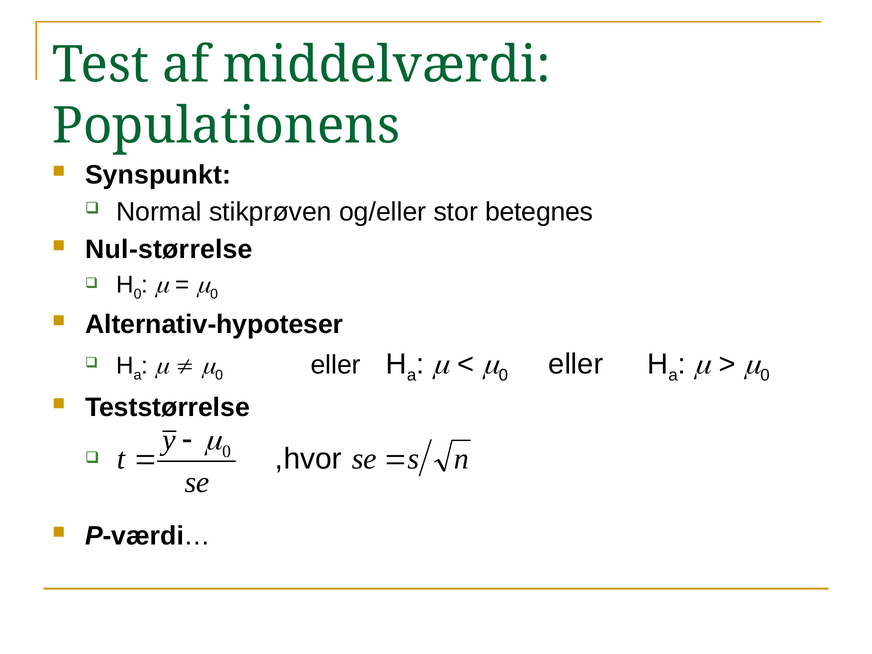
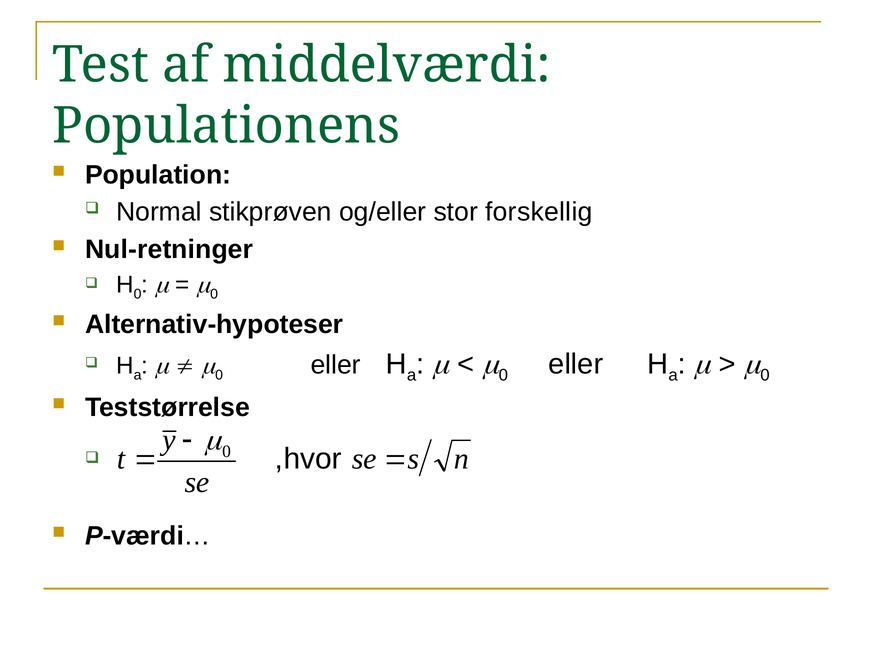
Synspunkt: Synspunkt -> Population
betegnes: betegnes -> forskellig
Nul-størrelse: Nul-størrelse -> Nul-retninger
